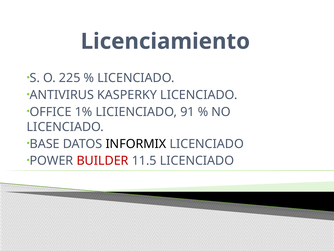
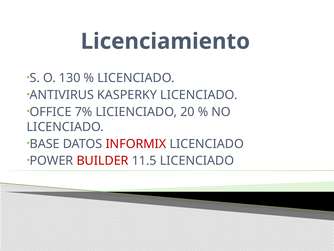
225: 225 -> 130
1%: 1% -> 7%
91: 91 -> 20
INFORMIX colour: black -> red
